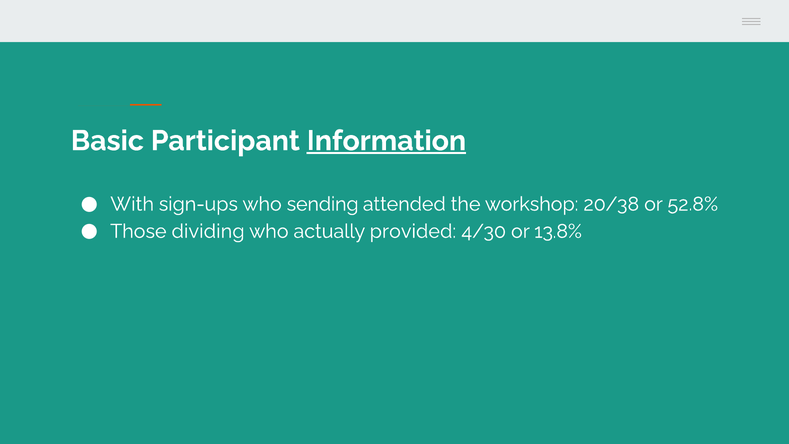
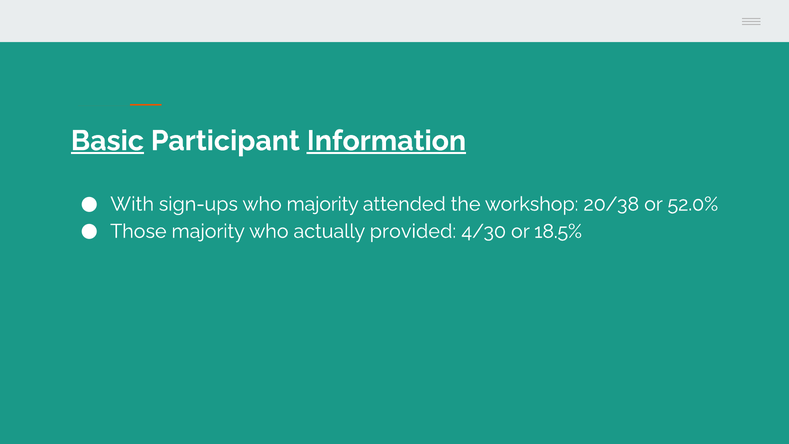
Basic underline: none -> present
who sending: sending -> majority
52.8%: 52.8% -> 52.0%
Those dividing: dividing -> majority
13.8%: 13.8% -> 18.5%
